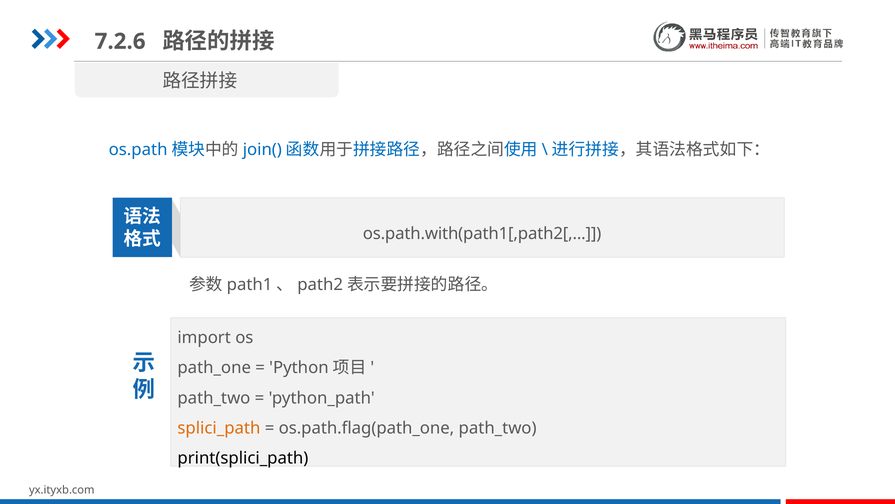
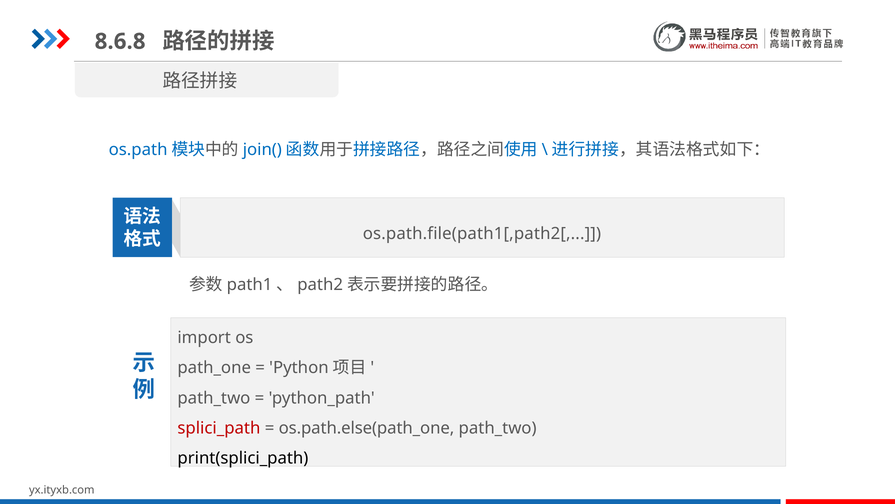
7.2.6: 7.2.6 -> 8.6.8
os.path.with(path1[,path2[: os.path.with(path1[,path2[ -> os.path.file(path1[,path2[
splici_path colour: orange -> red
os.path.flag(path_one: os.path.flag(path_one -> os.path.else(path_one
